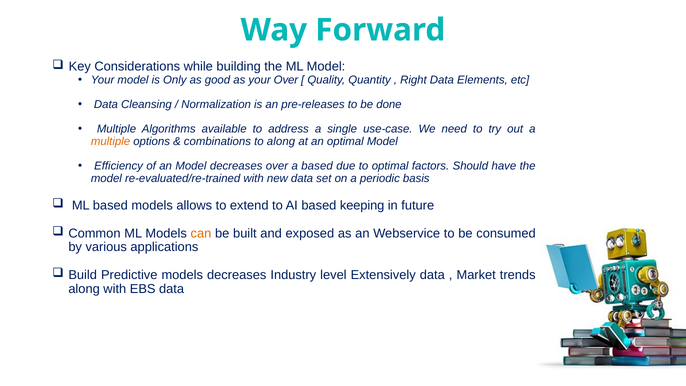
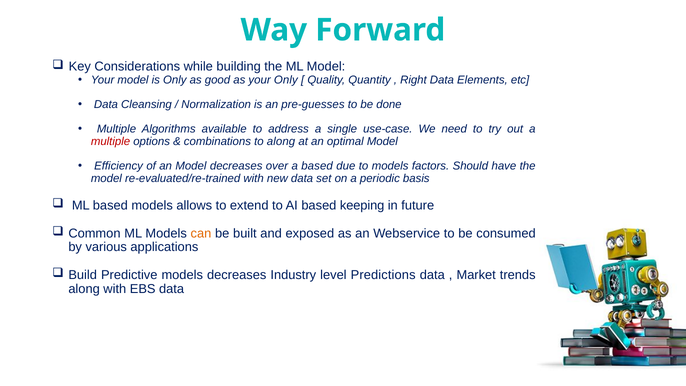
your Over: Over -> Only
pre-releases: pre-releases -> pre-guesses
multiple at (111, 141) colour: orange -> red
to optimal: optimal -> models
Extensively: Extensively -> Predictions
